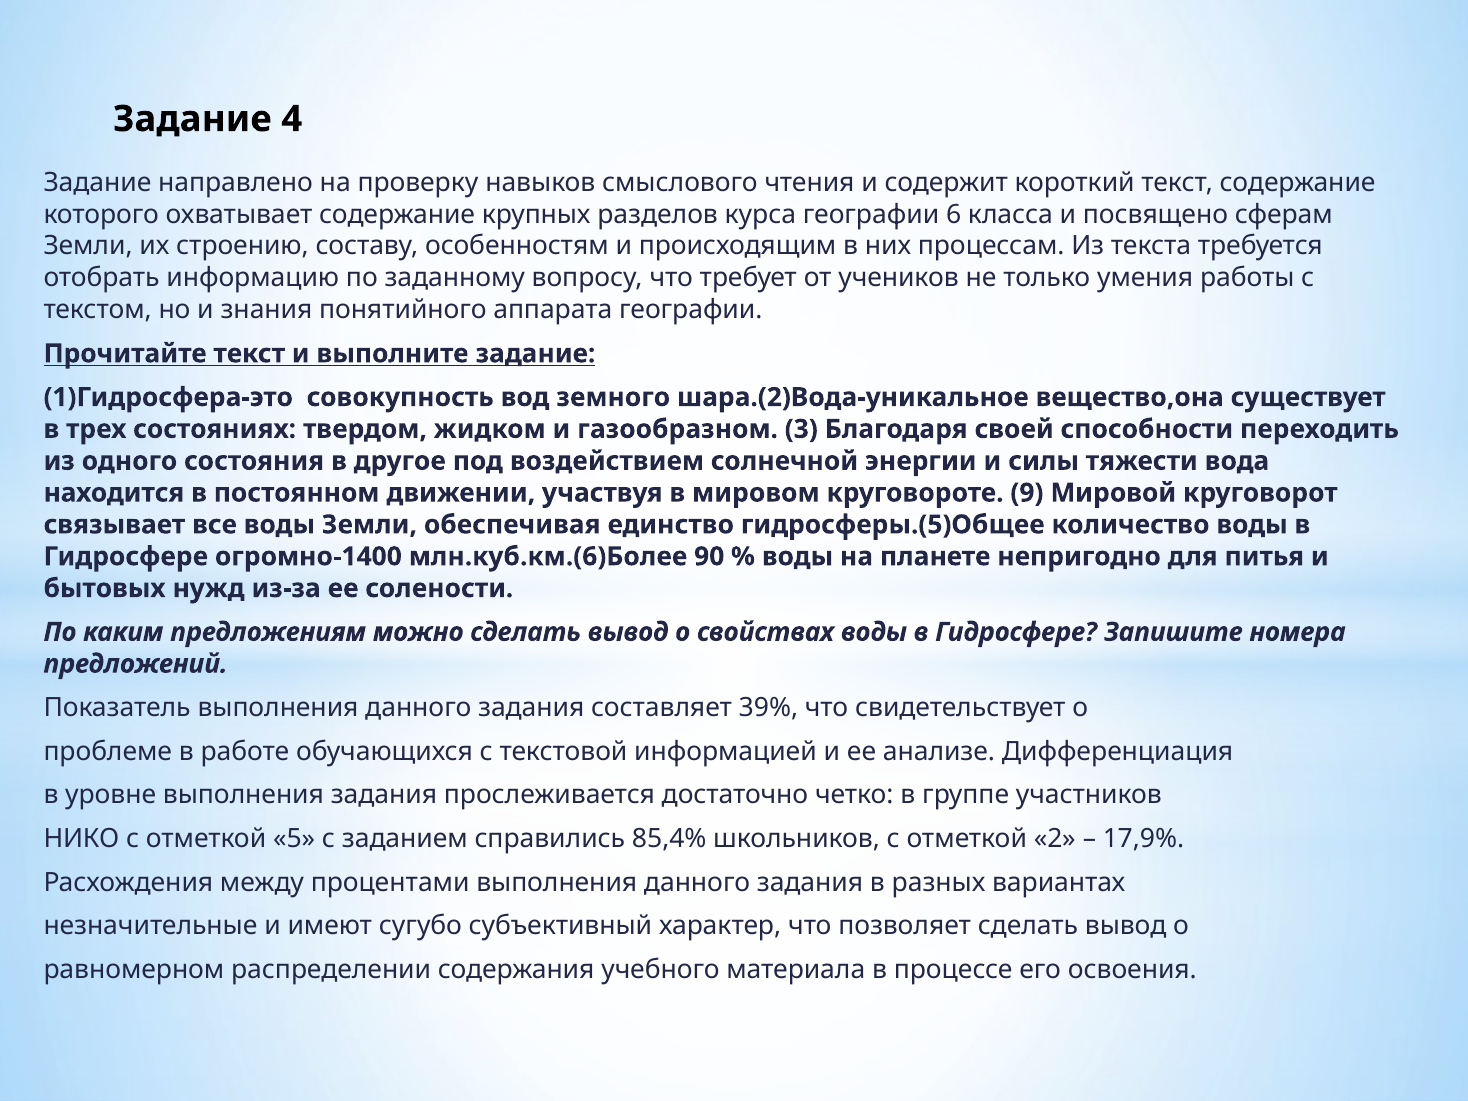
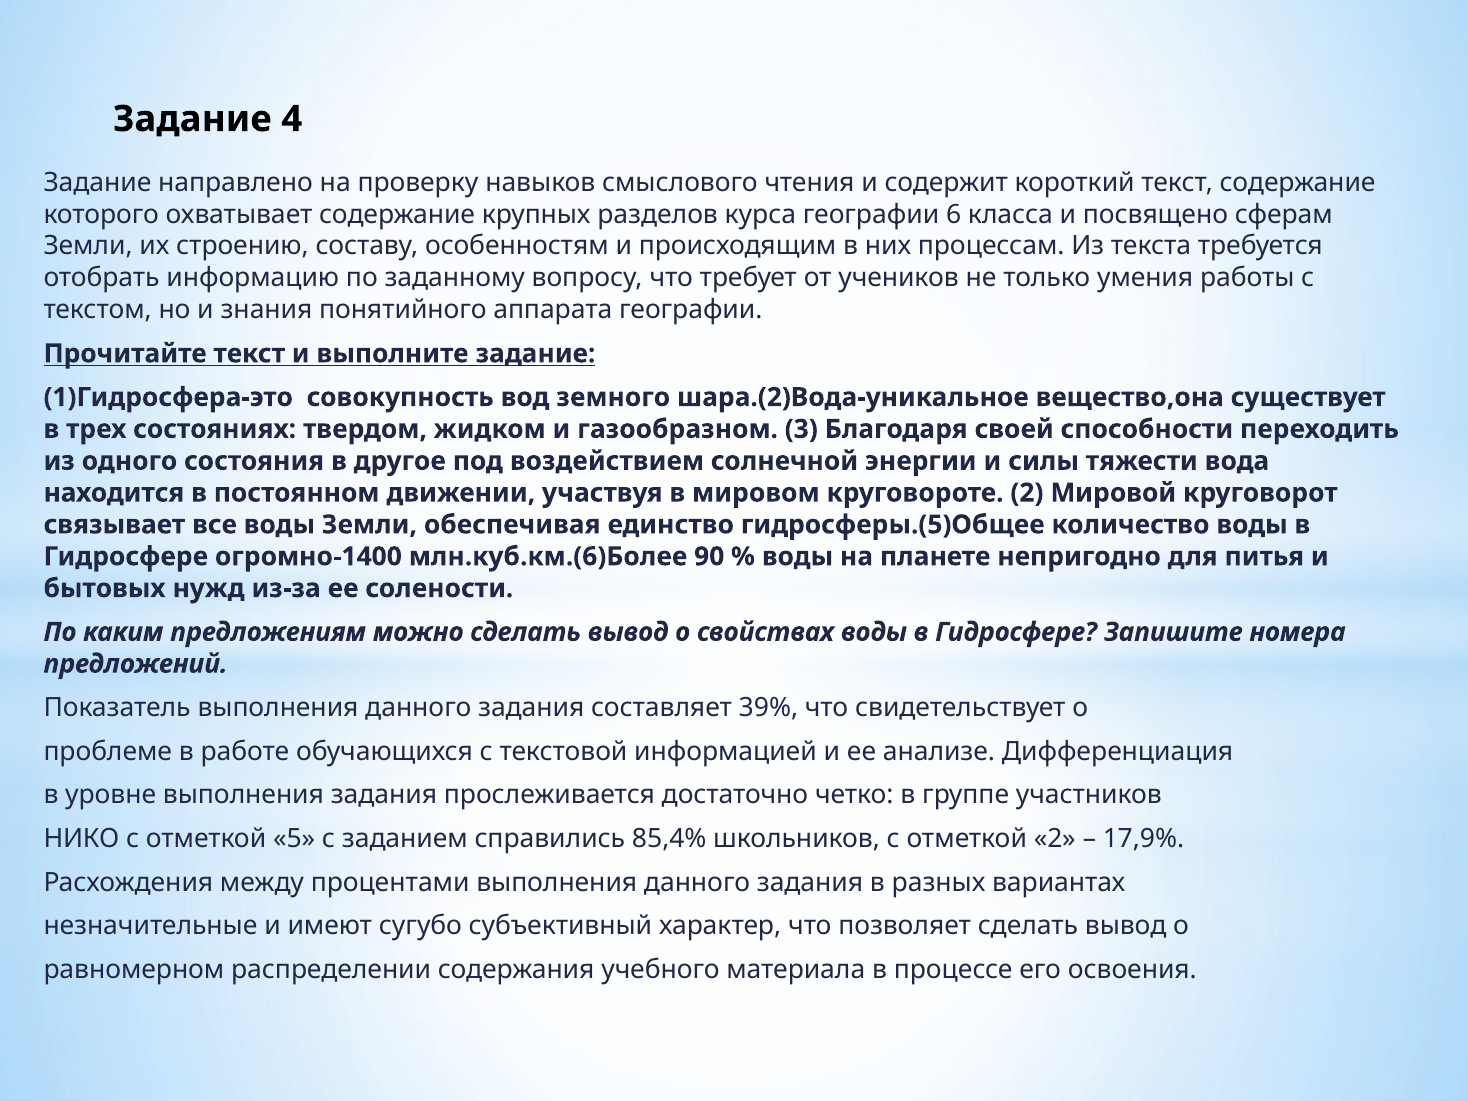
круговороте 9: 9 -> 2
